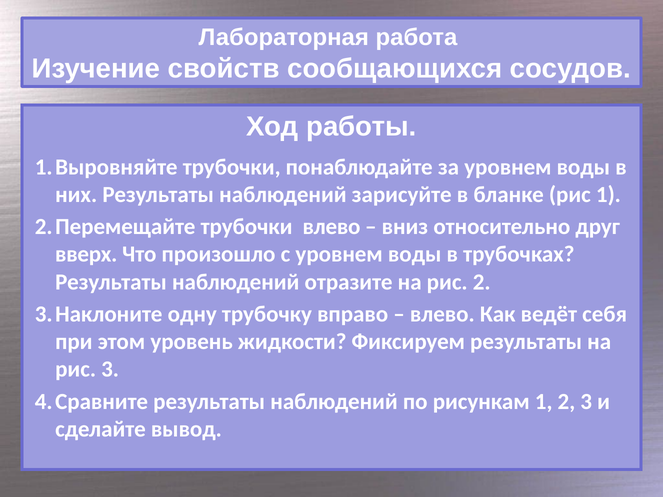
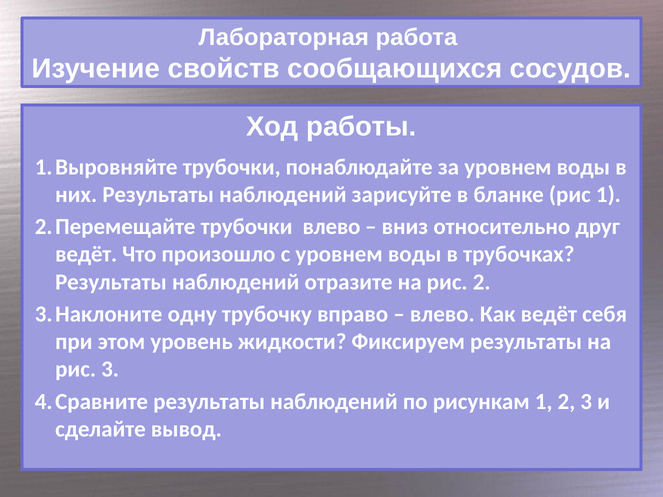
вверх at (86, 254): вверх -> ведёт
